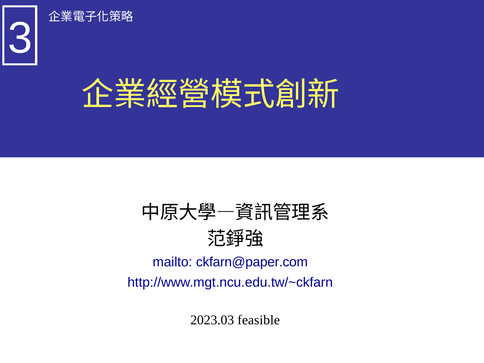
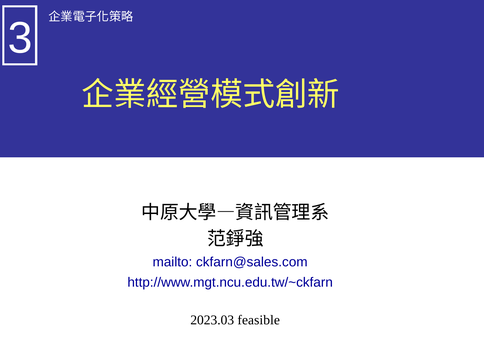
ckfarn@paper.com: ckfarn@paper.com -> ckfarn@sales.com
